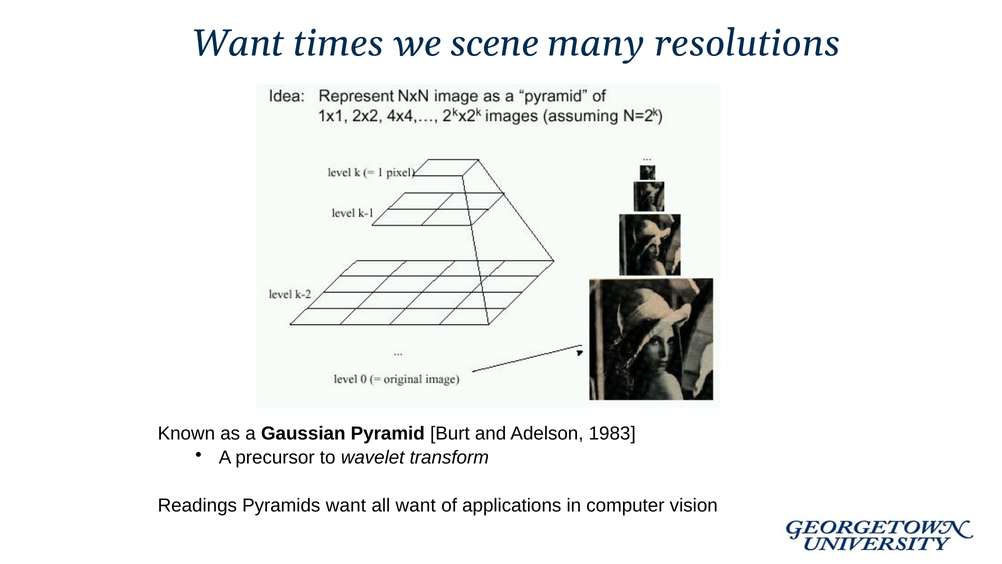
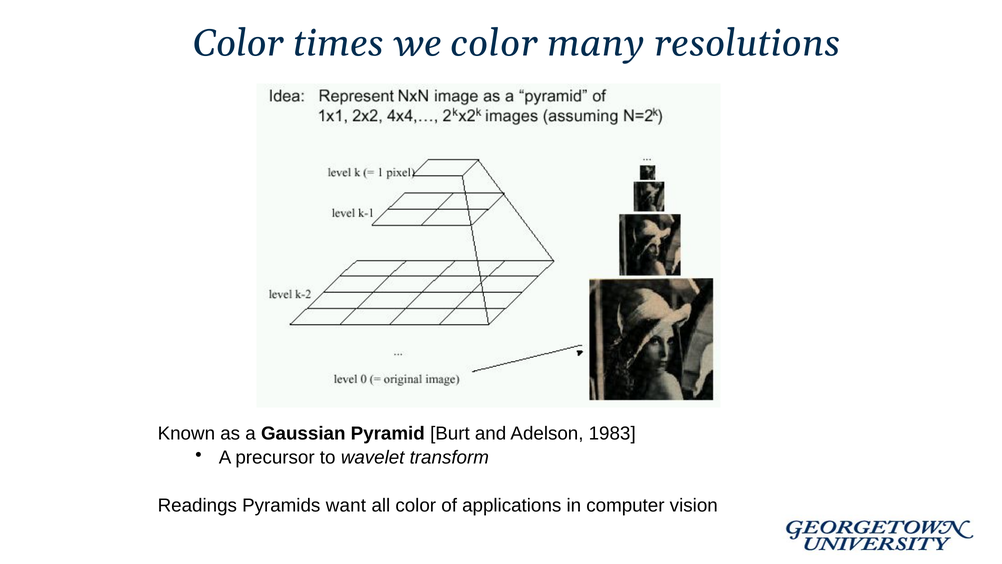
Want at (238, 43): Want -> Color
we scene: scene -> color
all want: want -> color
